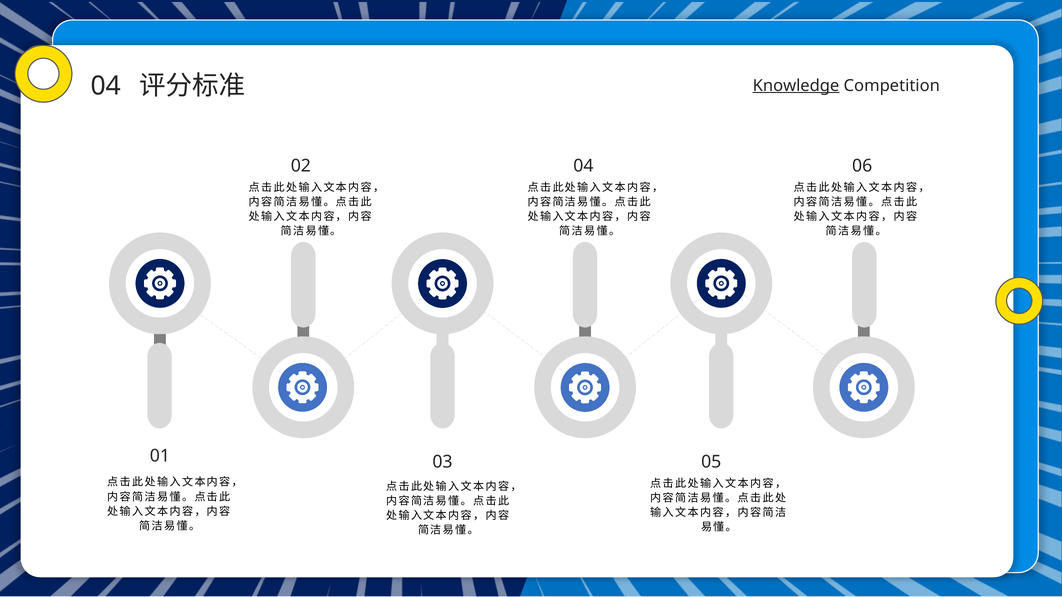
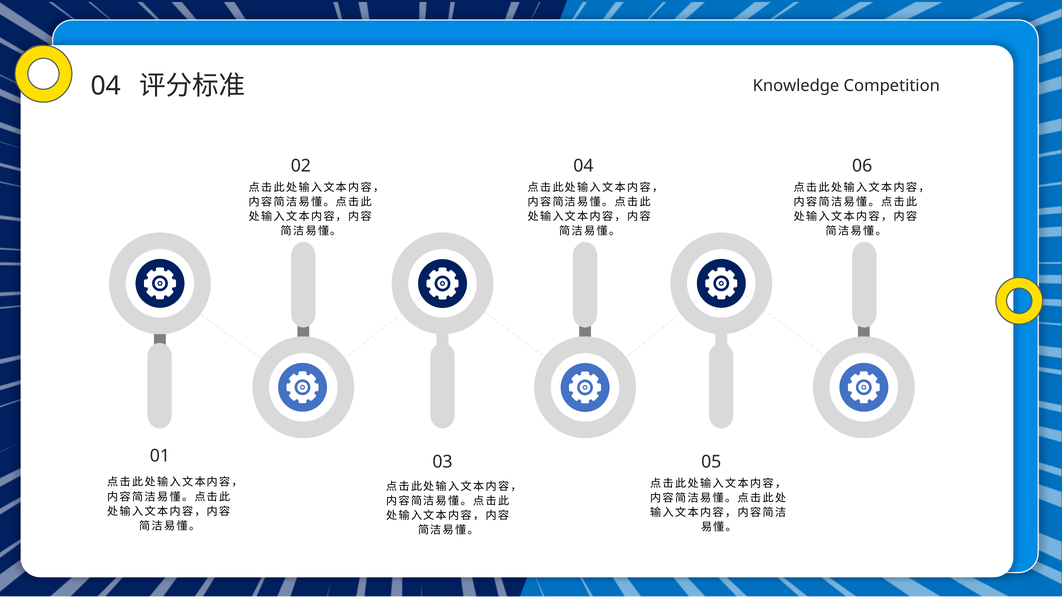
Knowledge underline: present -> none
